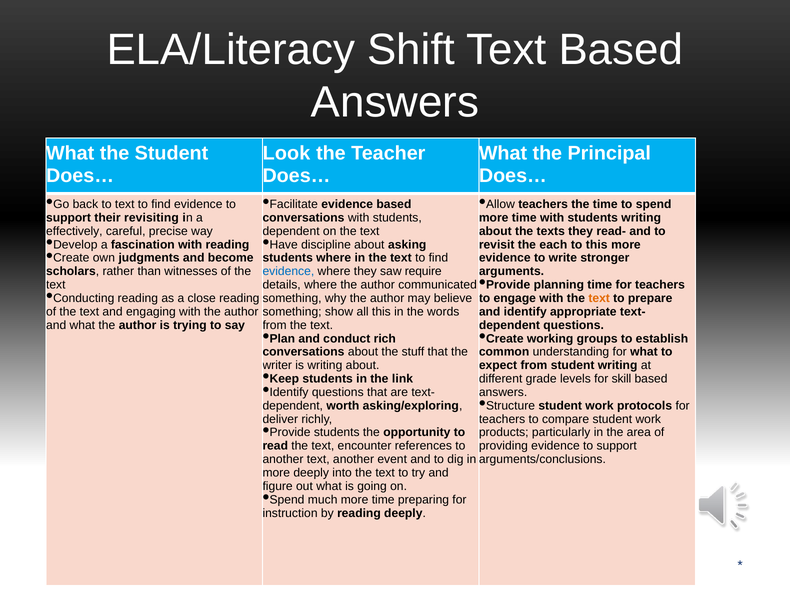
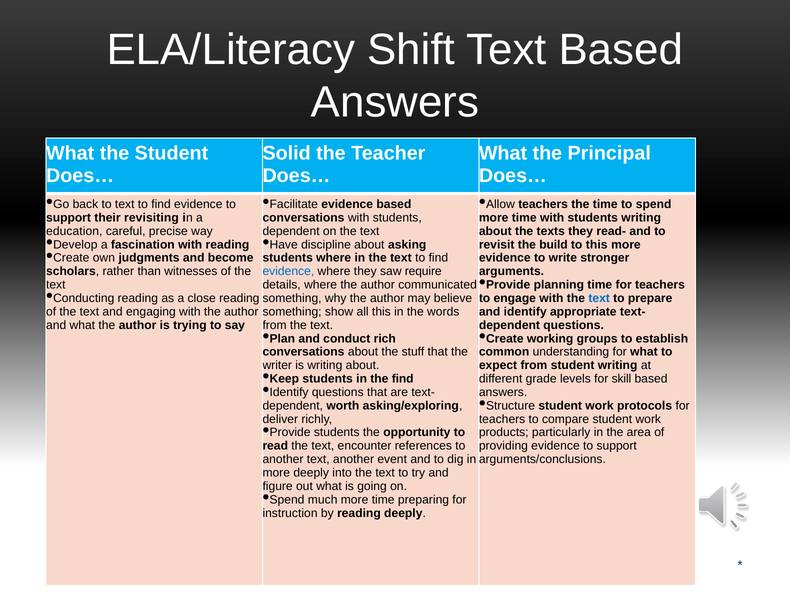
Look: Look -> Solid
effectively: effectively -> education
each: each -> build
text at (599, 299) colour: orange -> blue
the link: link -> find
